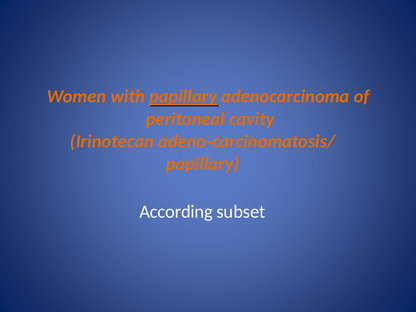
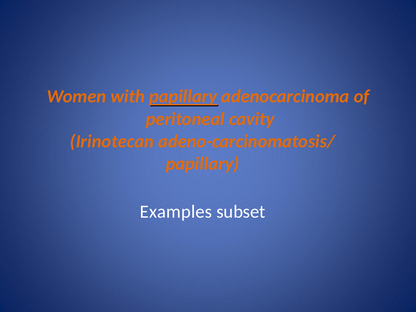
According: According -> Examples
